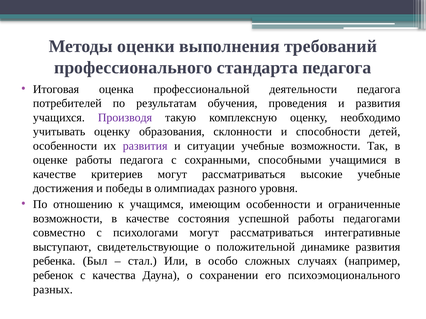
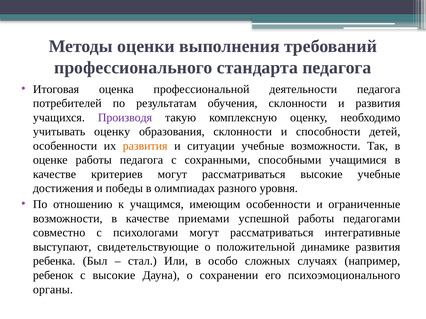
обучения проведения: проведения -> склонности
развития at (145, 146) colour: purple -> orange
состояния: состояния -> приемами
с качества: качества -> высокие
разных: разных -> органы
